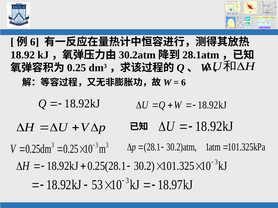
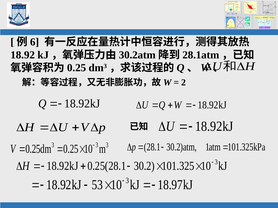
6 at (183, 83): 6 -> 2
